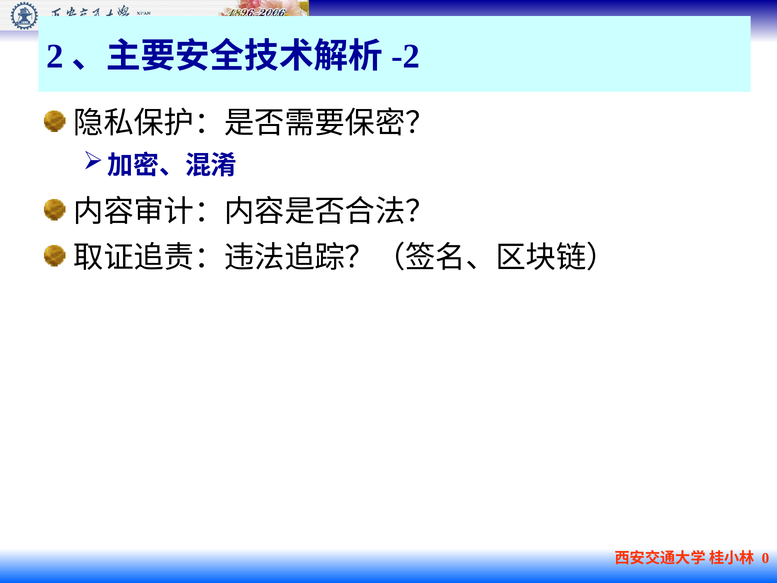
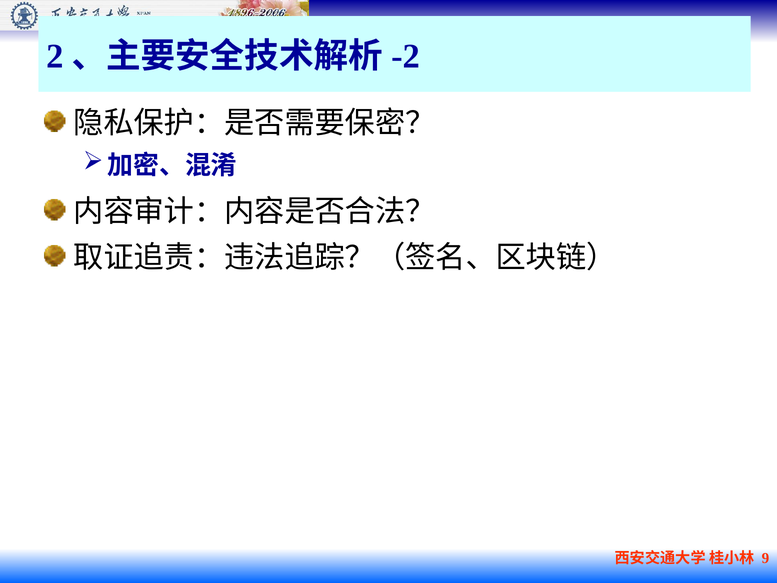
0: 0 -> 9
